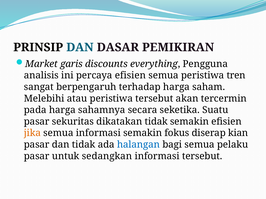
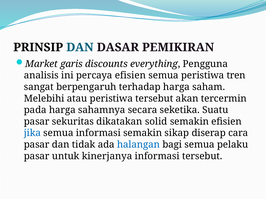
dikatakan tidak: tidak -> solid
jika colour: orange -> blue
fokus: fokus -> sikap
diserap kian: kian -> cara
sedangkan: sedangkan -> kinerjanya
